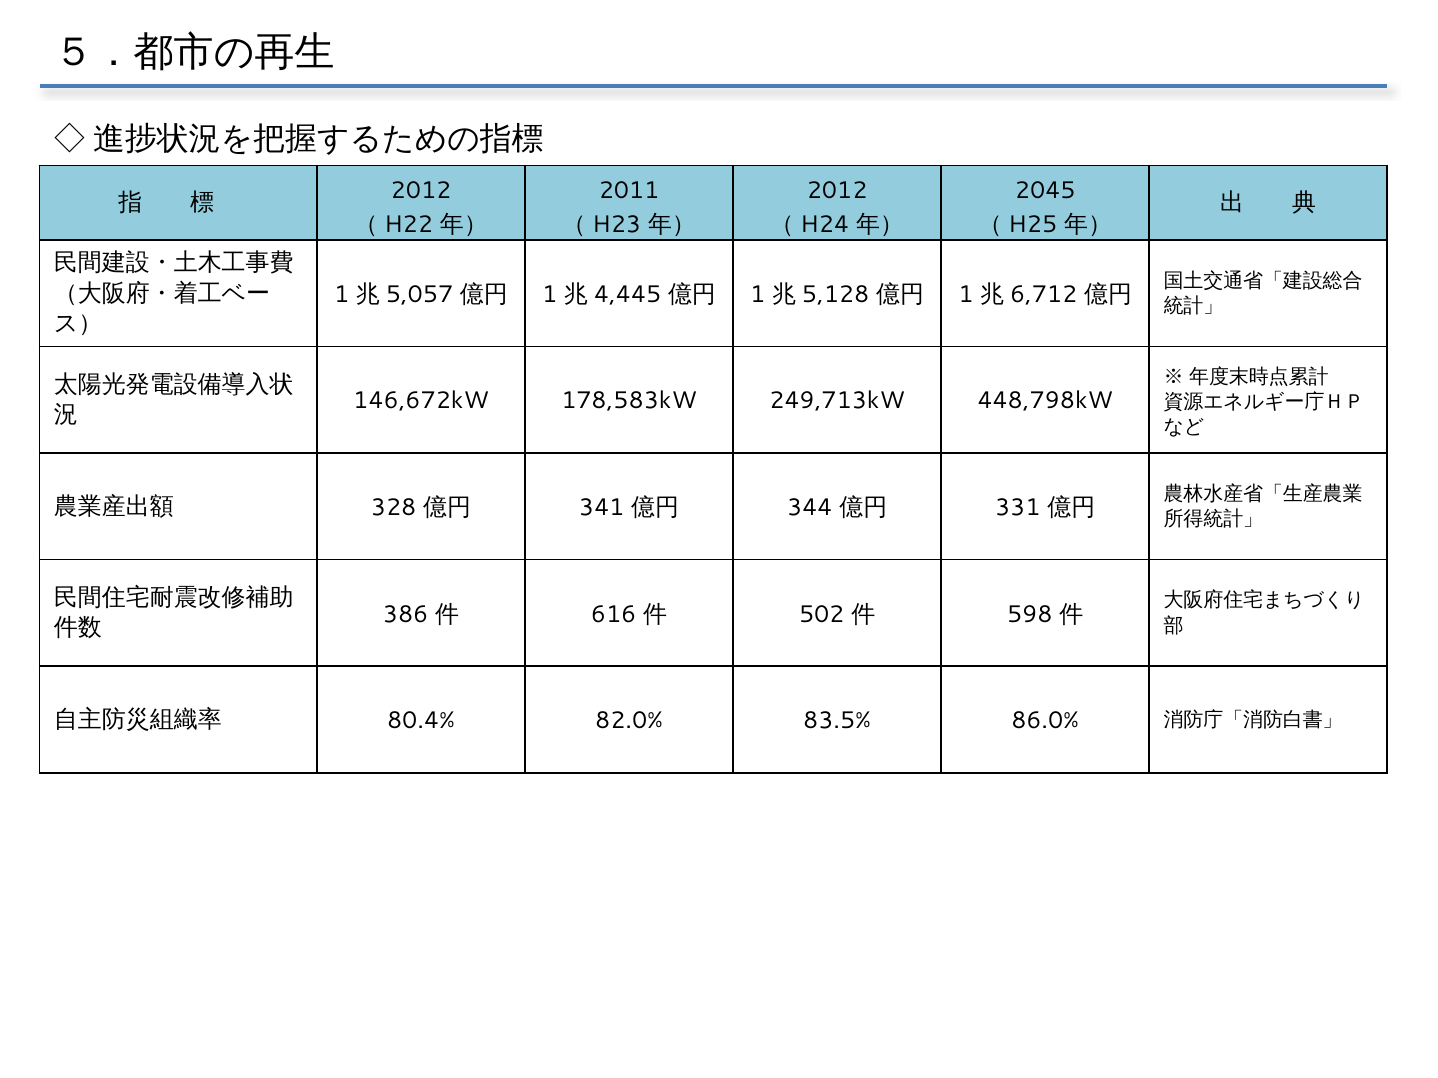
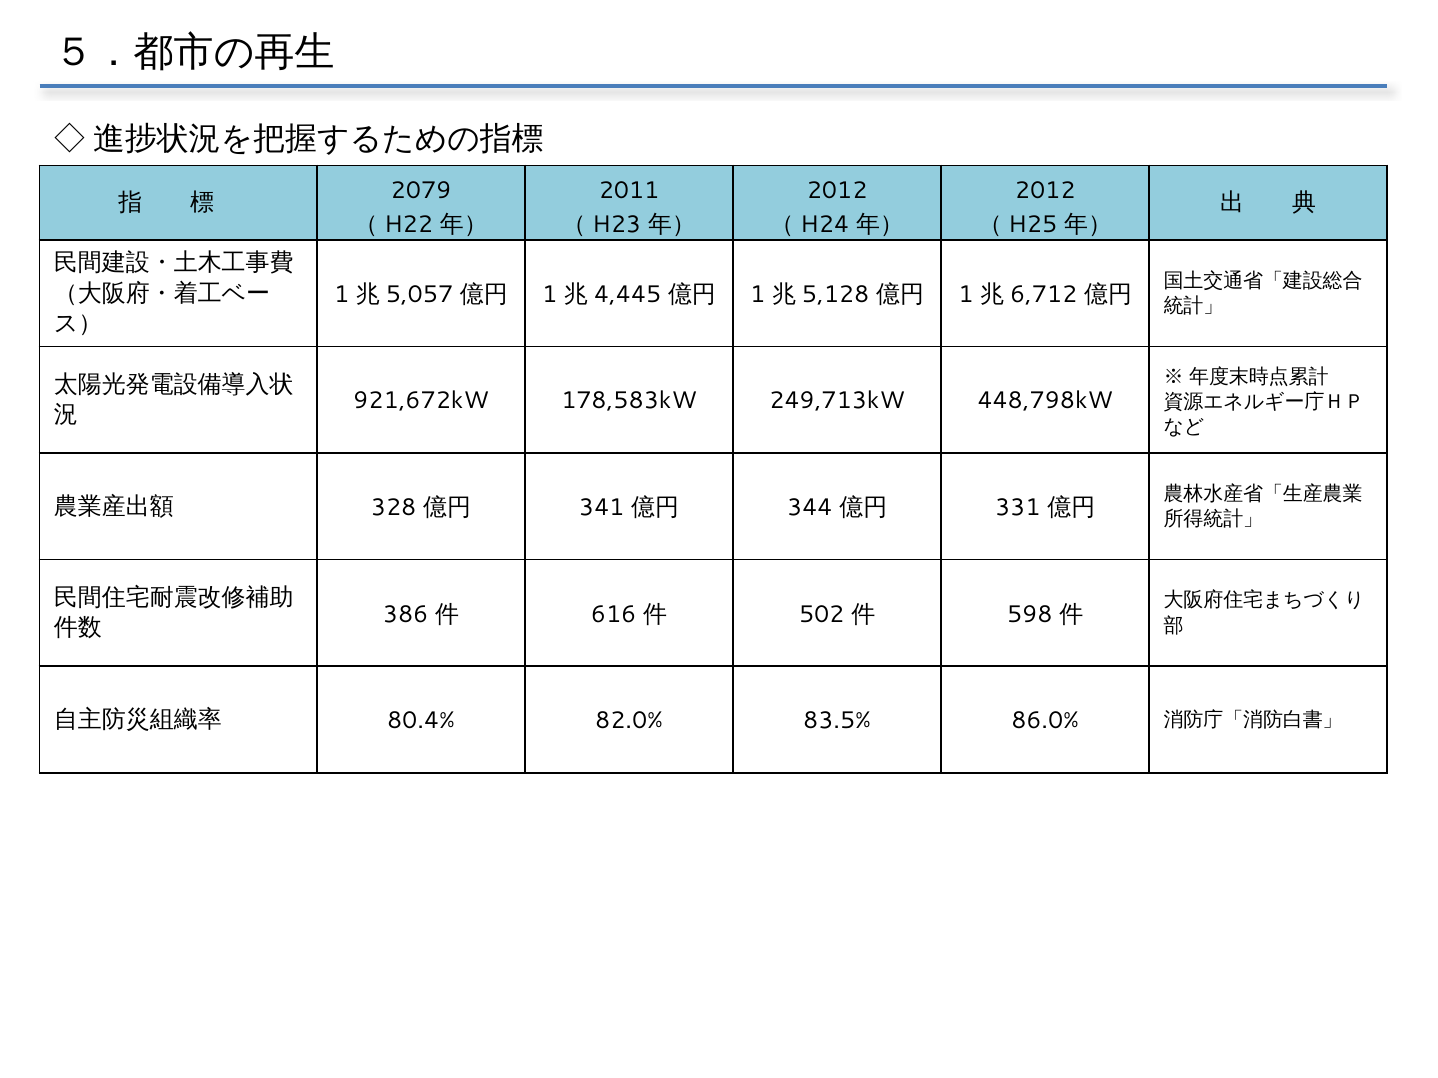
2012 at (421, 191): 2012 -> 2079
2045 at (1045, 191): 2045 -> 2012
146,672kW: 146,672kW -> 921,672kW
